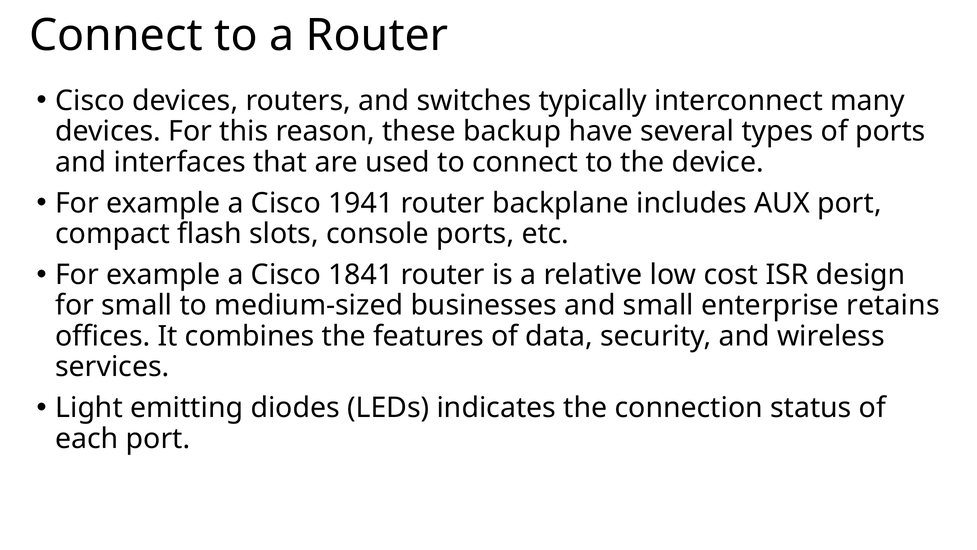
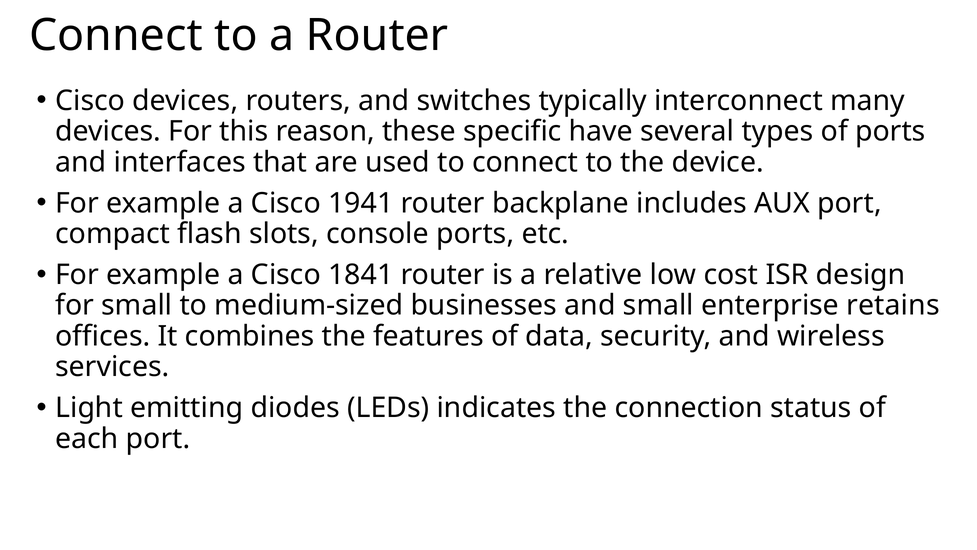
backup: backup -> specific
